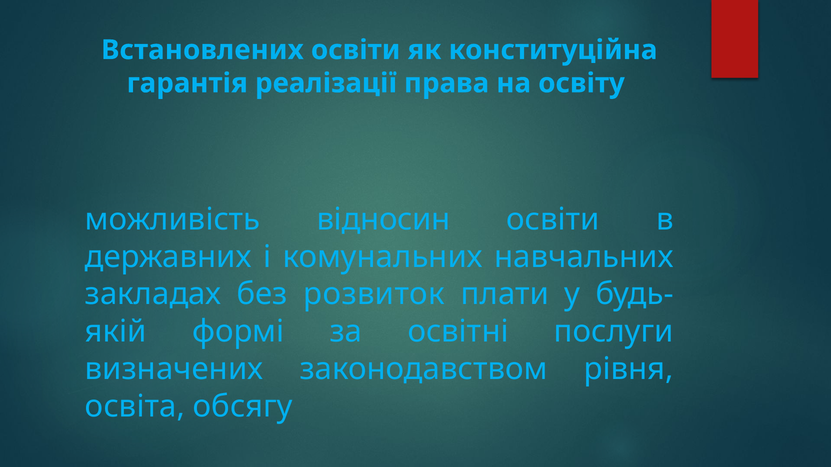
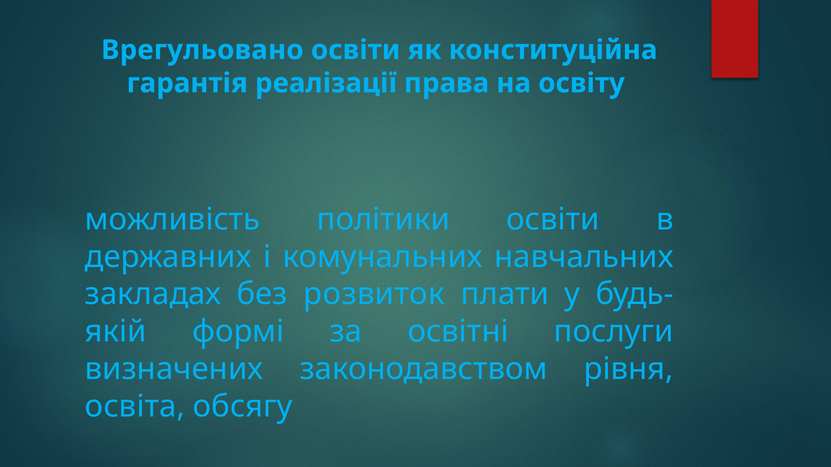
Встановлених: Встановлених -> Врегульовано
відносин: відносин -> політики
